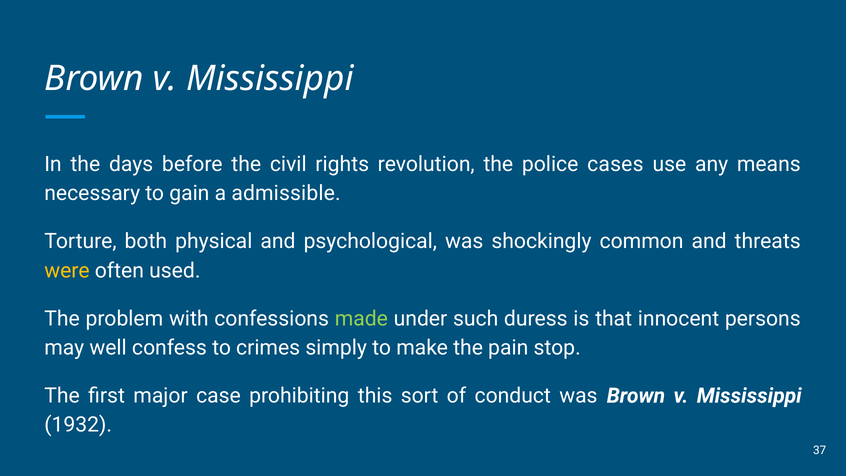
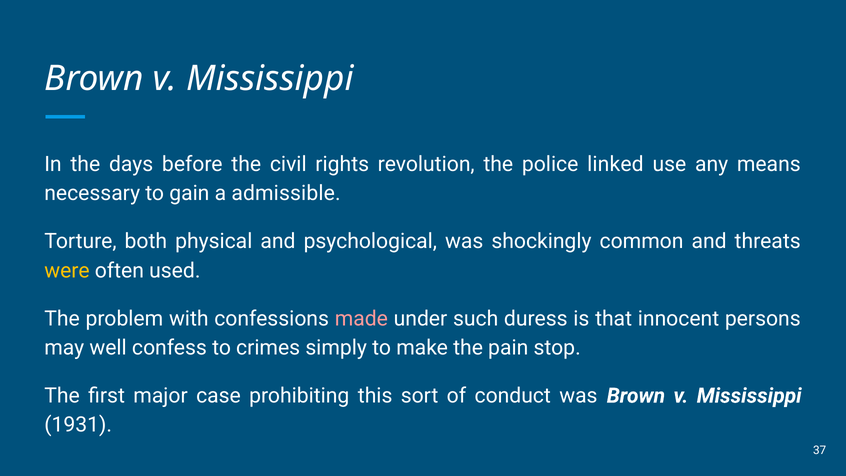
cases: cases -> linked
made colour: light green -> pink
1932: 1932 -> 1931
